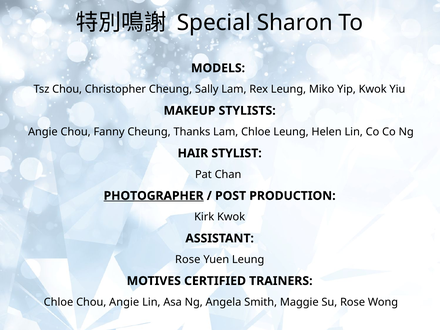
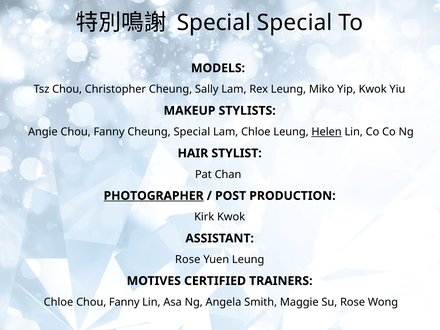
Special Sharon: Sharon -> Special
Cheung Thanks: Thanks -> Special
Helen underline: none -> present
Angie at (124, 302): Angie -> Fanny
